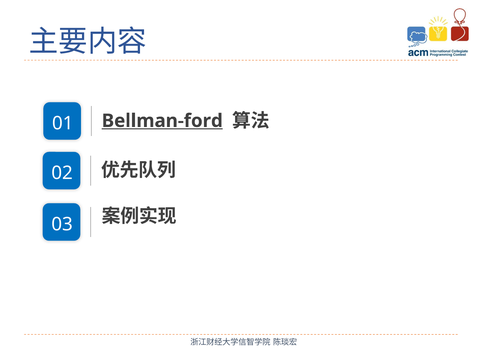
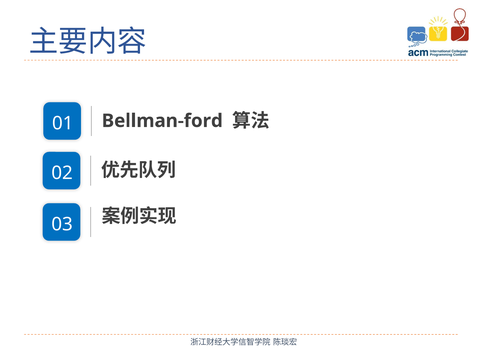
Bellman-ford underline: present -> none
